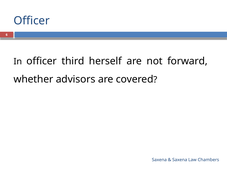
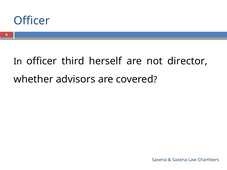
forward: forward -> director
